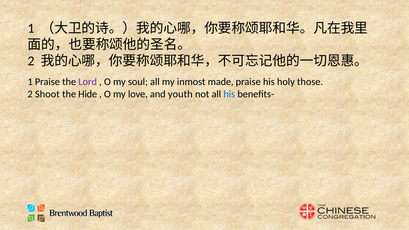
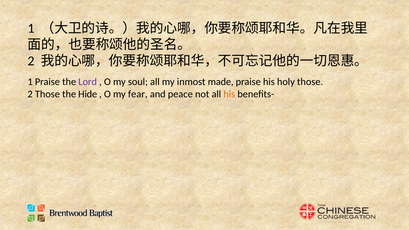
2 Shoot: Shoot -> Those
love: love -> fear
youth: youth -> peace
his at (229, 94) colour: blue -> orange
